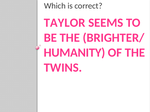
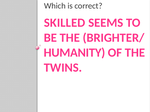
TAYLOR: TAYLOR -> SKILLED
